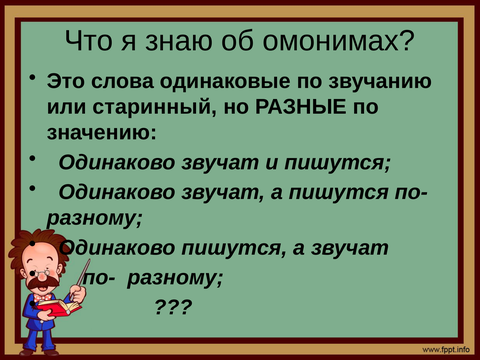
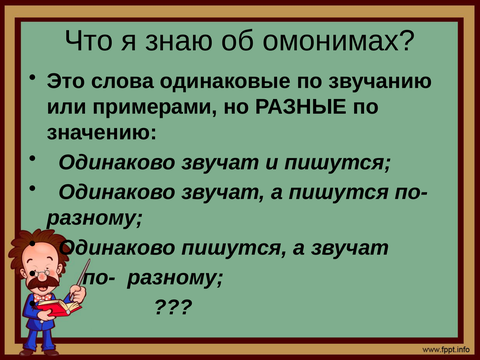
старинный: старинный -> примерами
